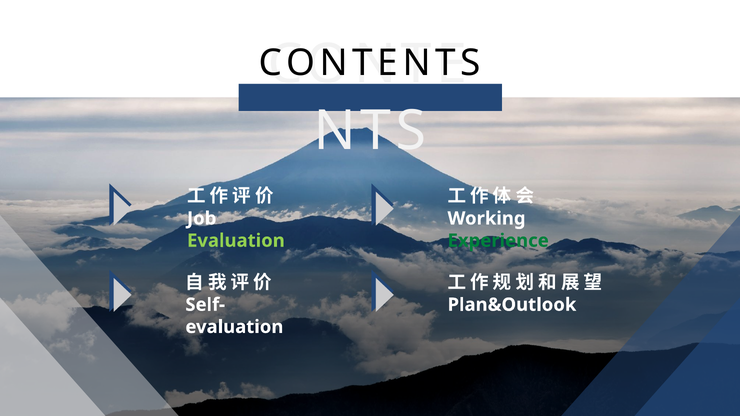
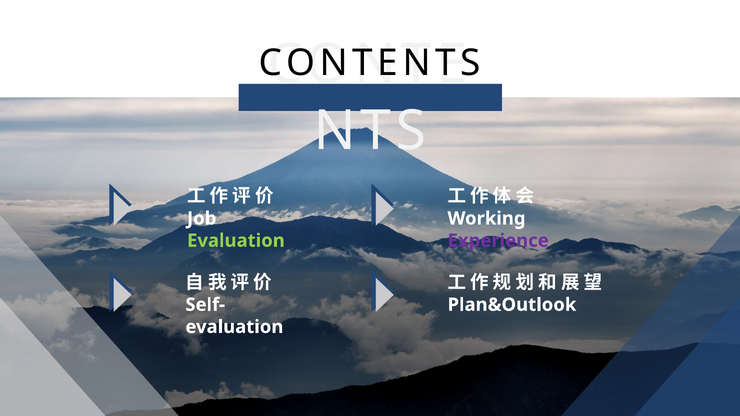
Experience colour: green -> purple
